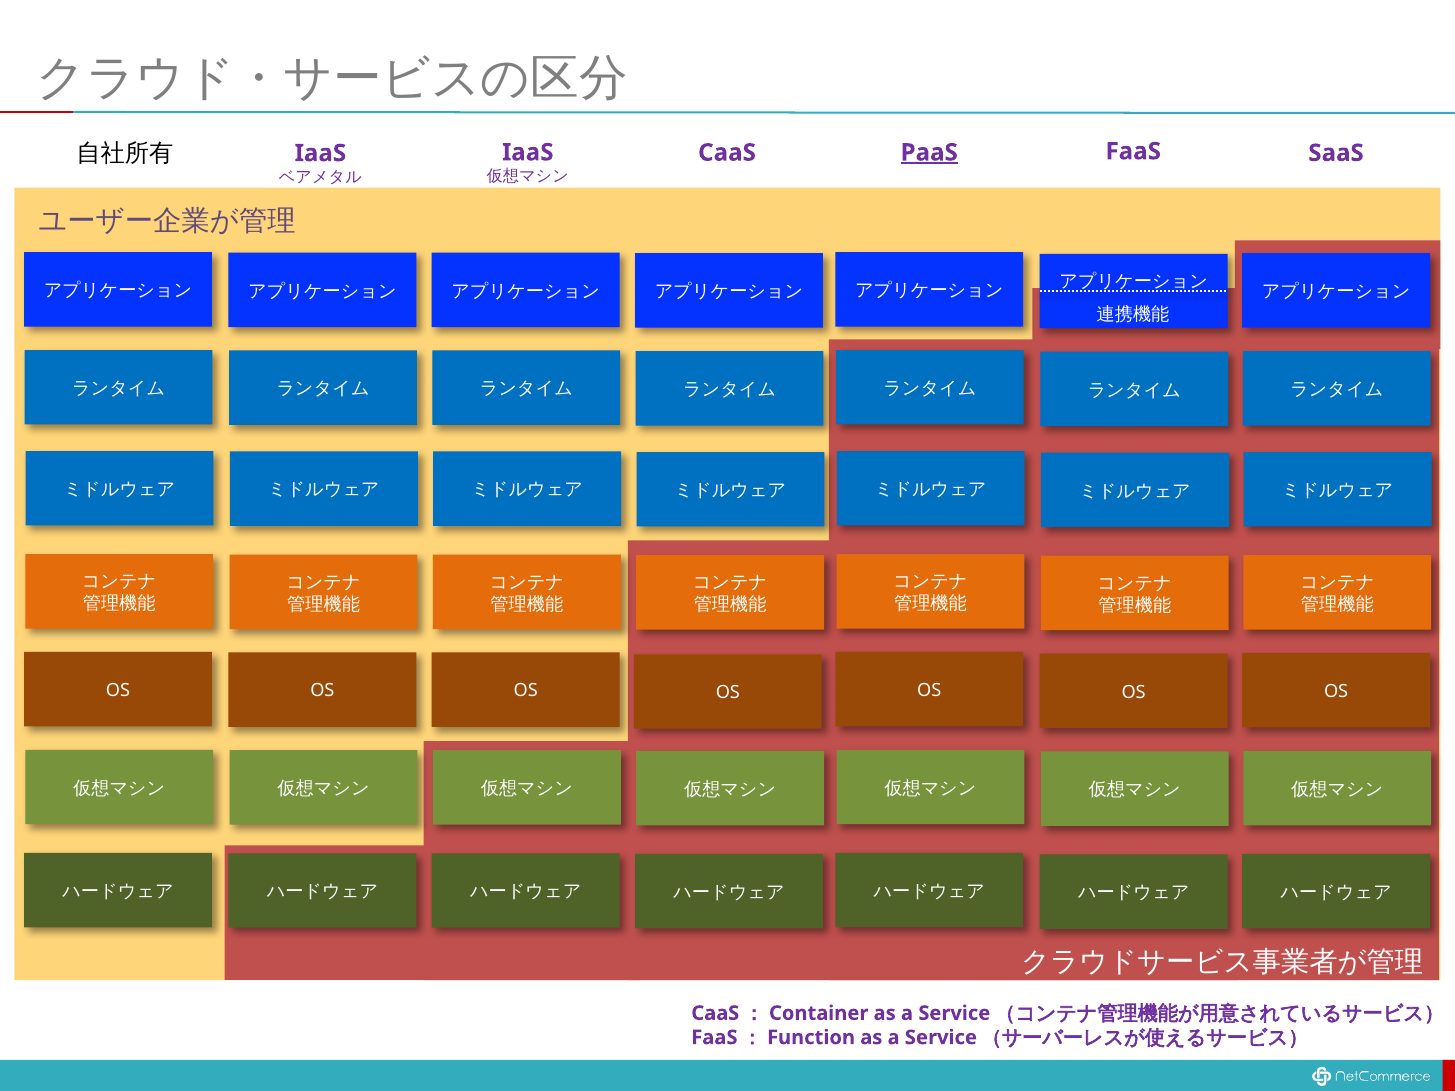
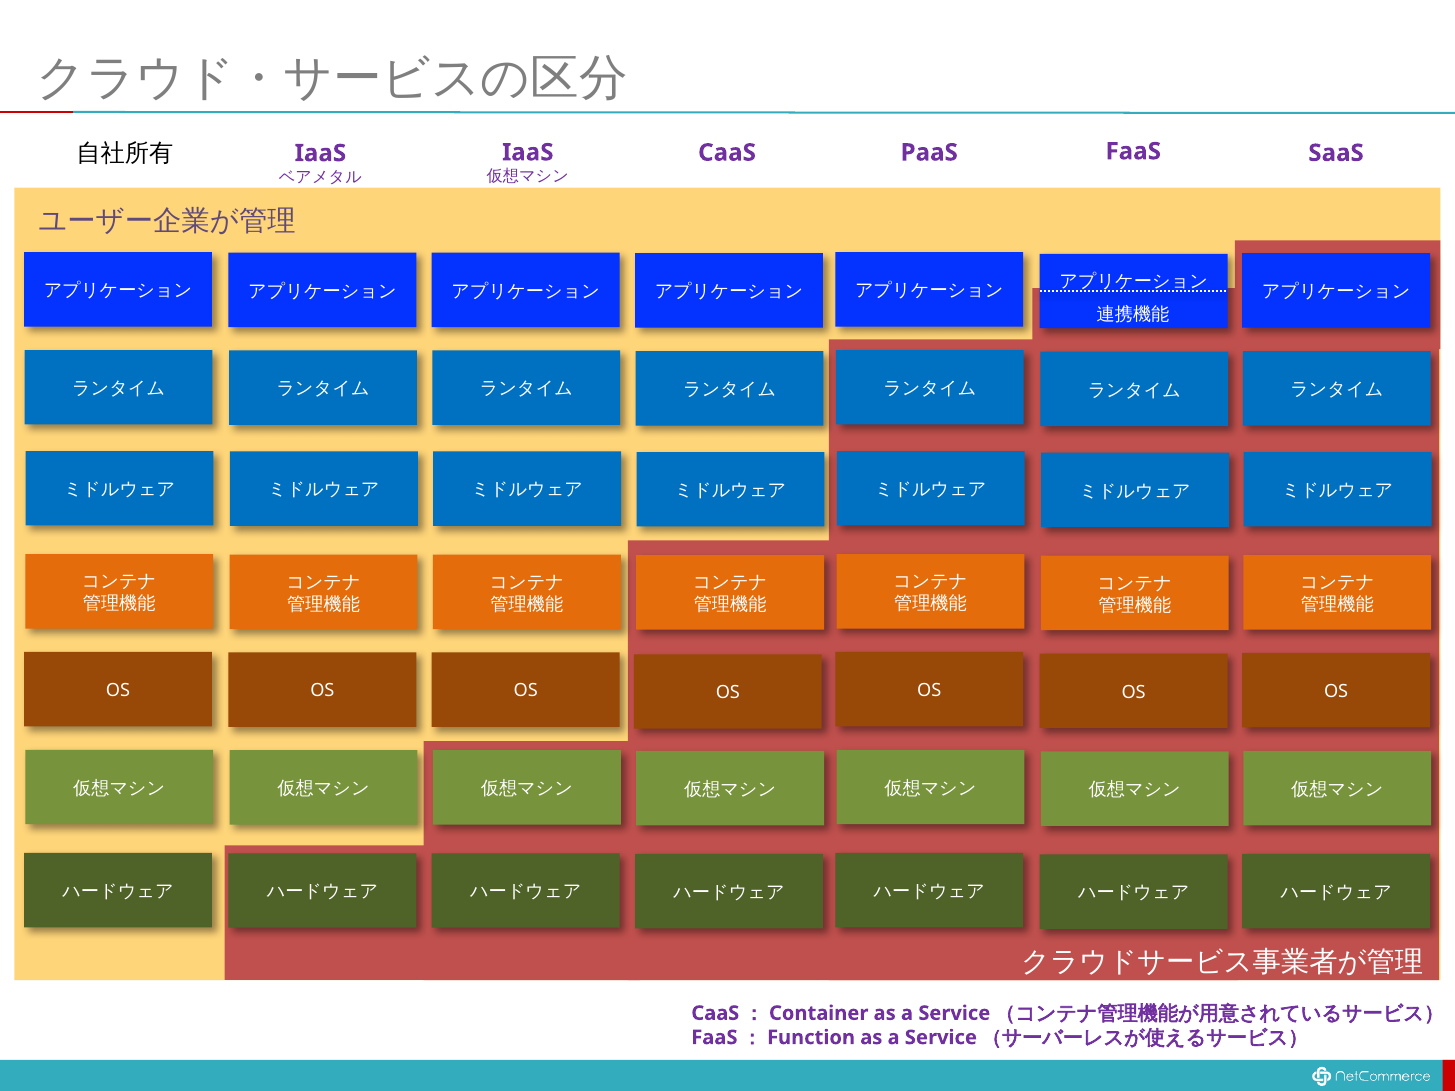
PaaS underline: present -> none
